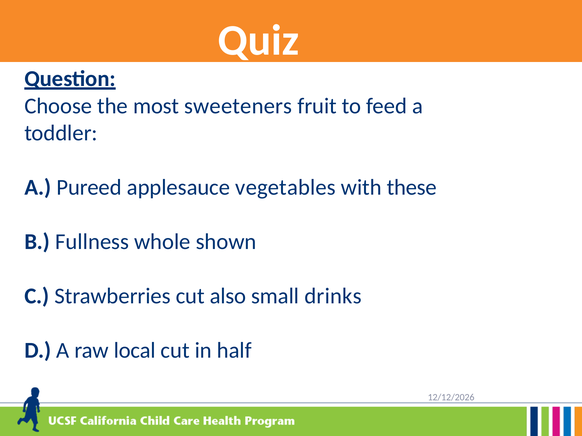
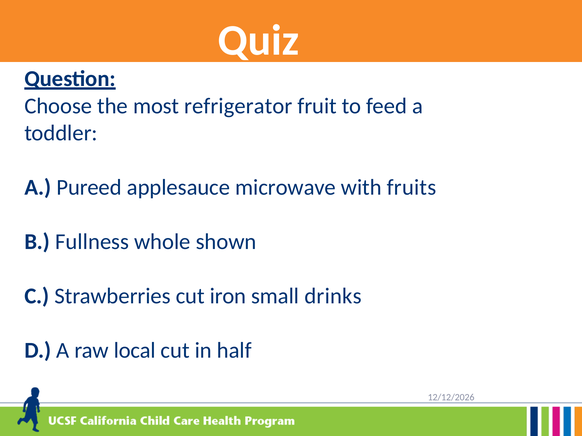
sweeteners: sweeteners -> refrigerator
vegetables: vegetables -> microwave
these: these -> fruits
also: also -> iron
